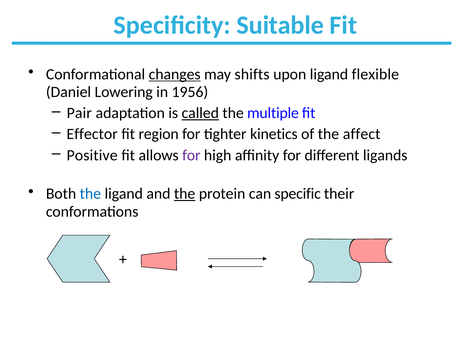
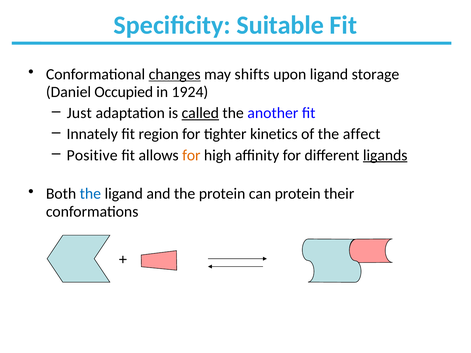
flexible: flexible -> storage
Lowering: Lowering -> Occupied
1956: 1956 -> 1924
Pair: Pair -> Just
multiple: multiple -> another
Effector: Effector -> Innately
for at (191, 155) colour: purple -> orange
ligands underline: none -> present
the at (185, 194) underline: present -> none
can specific: specific -> protein
